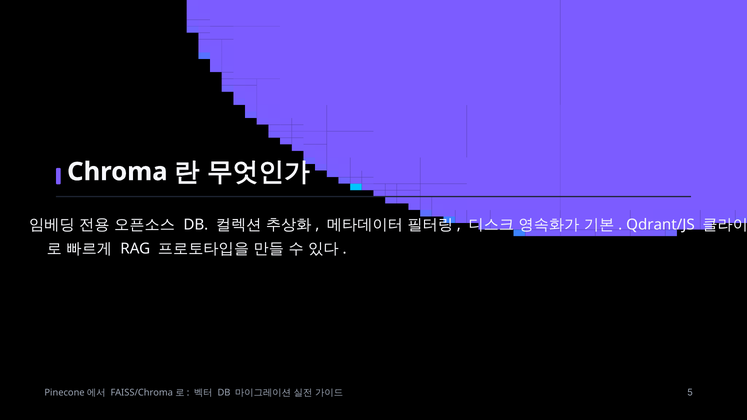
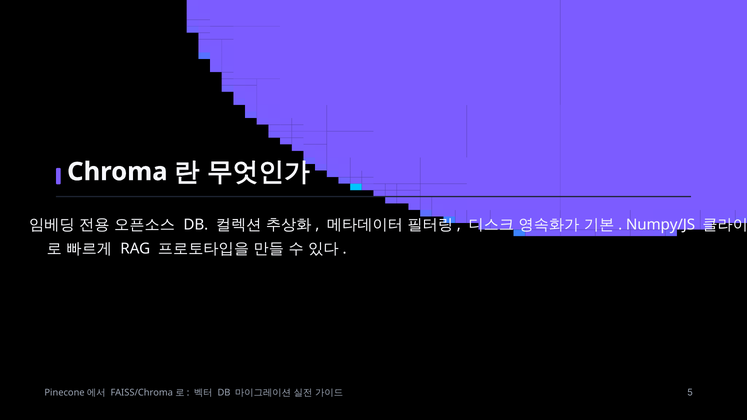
Qdrant/JS: Qdrant/JS -> Numpy/JS
